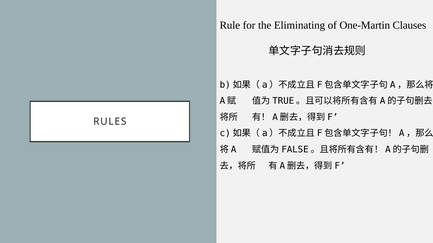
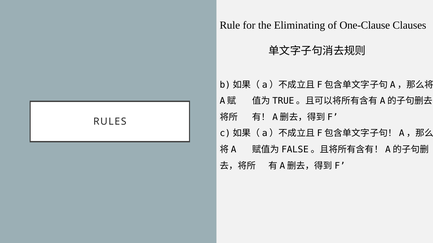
One-Martin: One-Martin -> One-Clause
